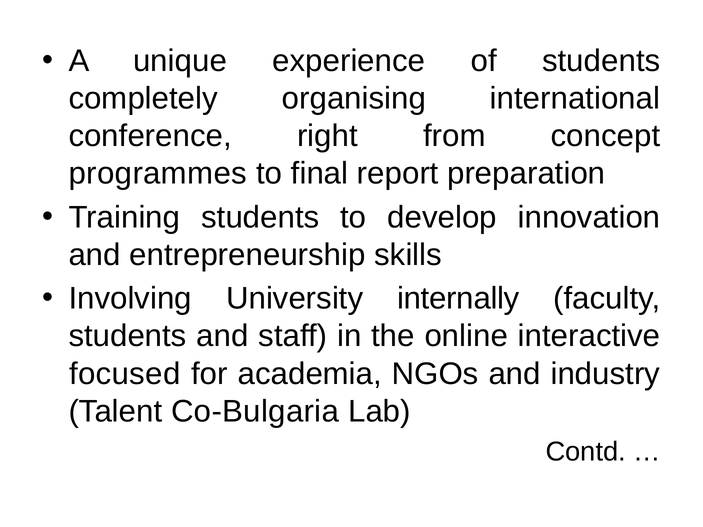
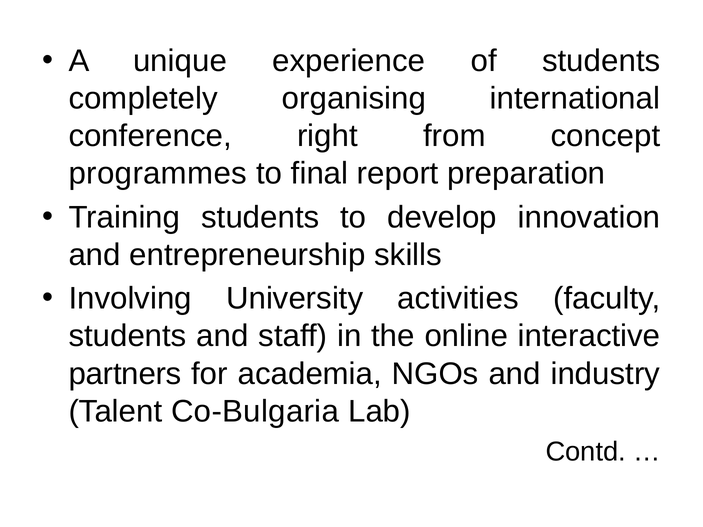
internally: internally -> activities
focused: focused -> partners
